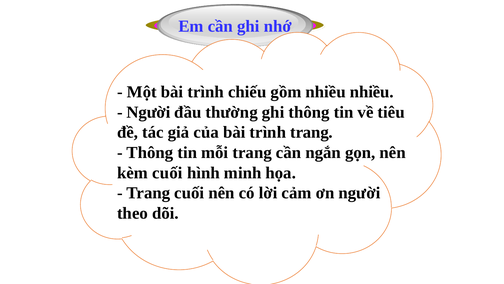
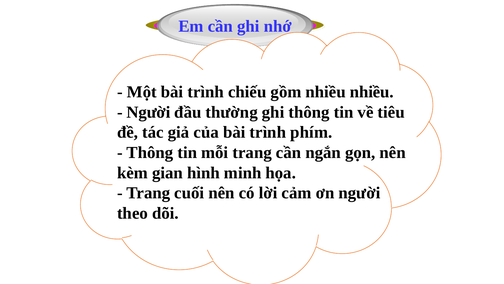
trình trang: trang -> phím
kèm cuối: cuối -> gian
